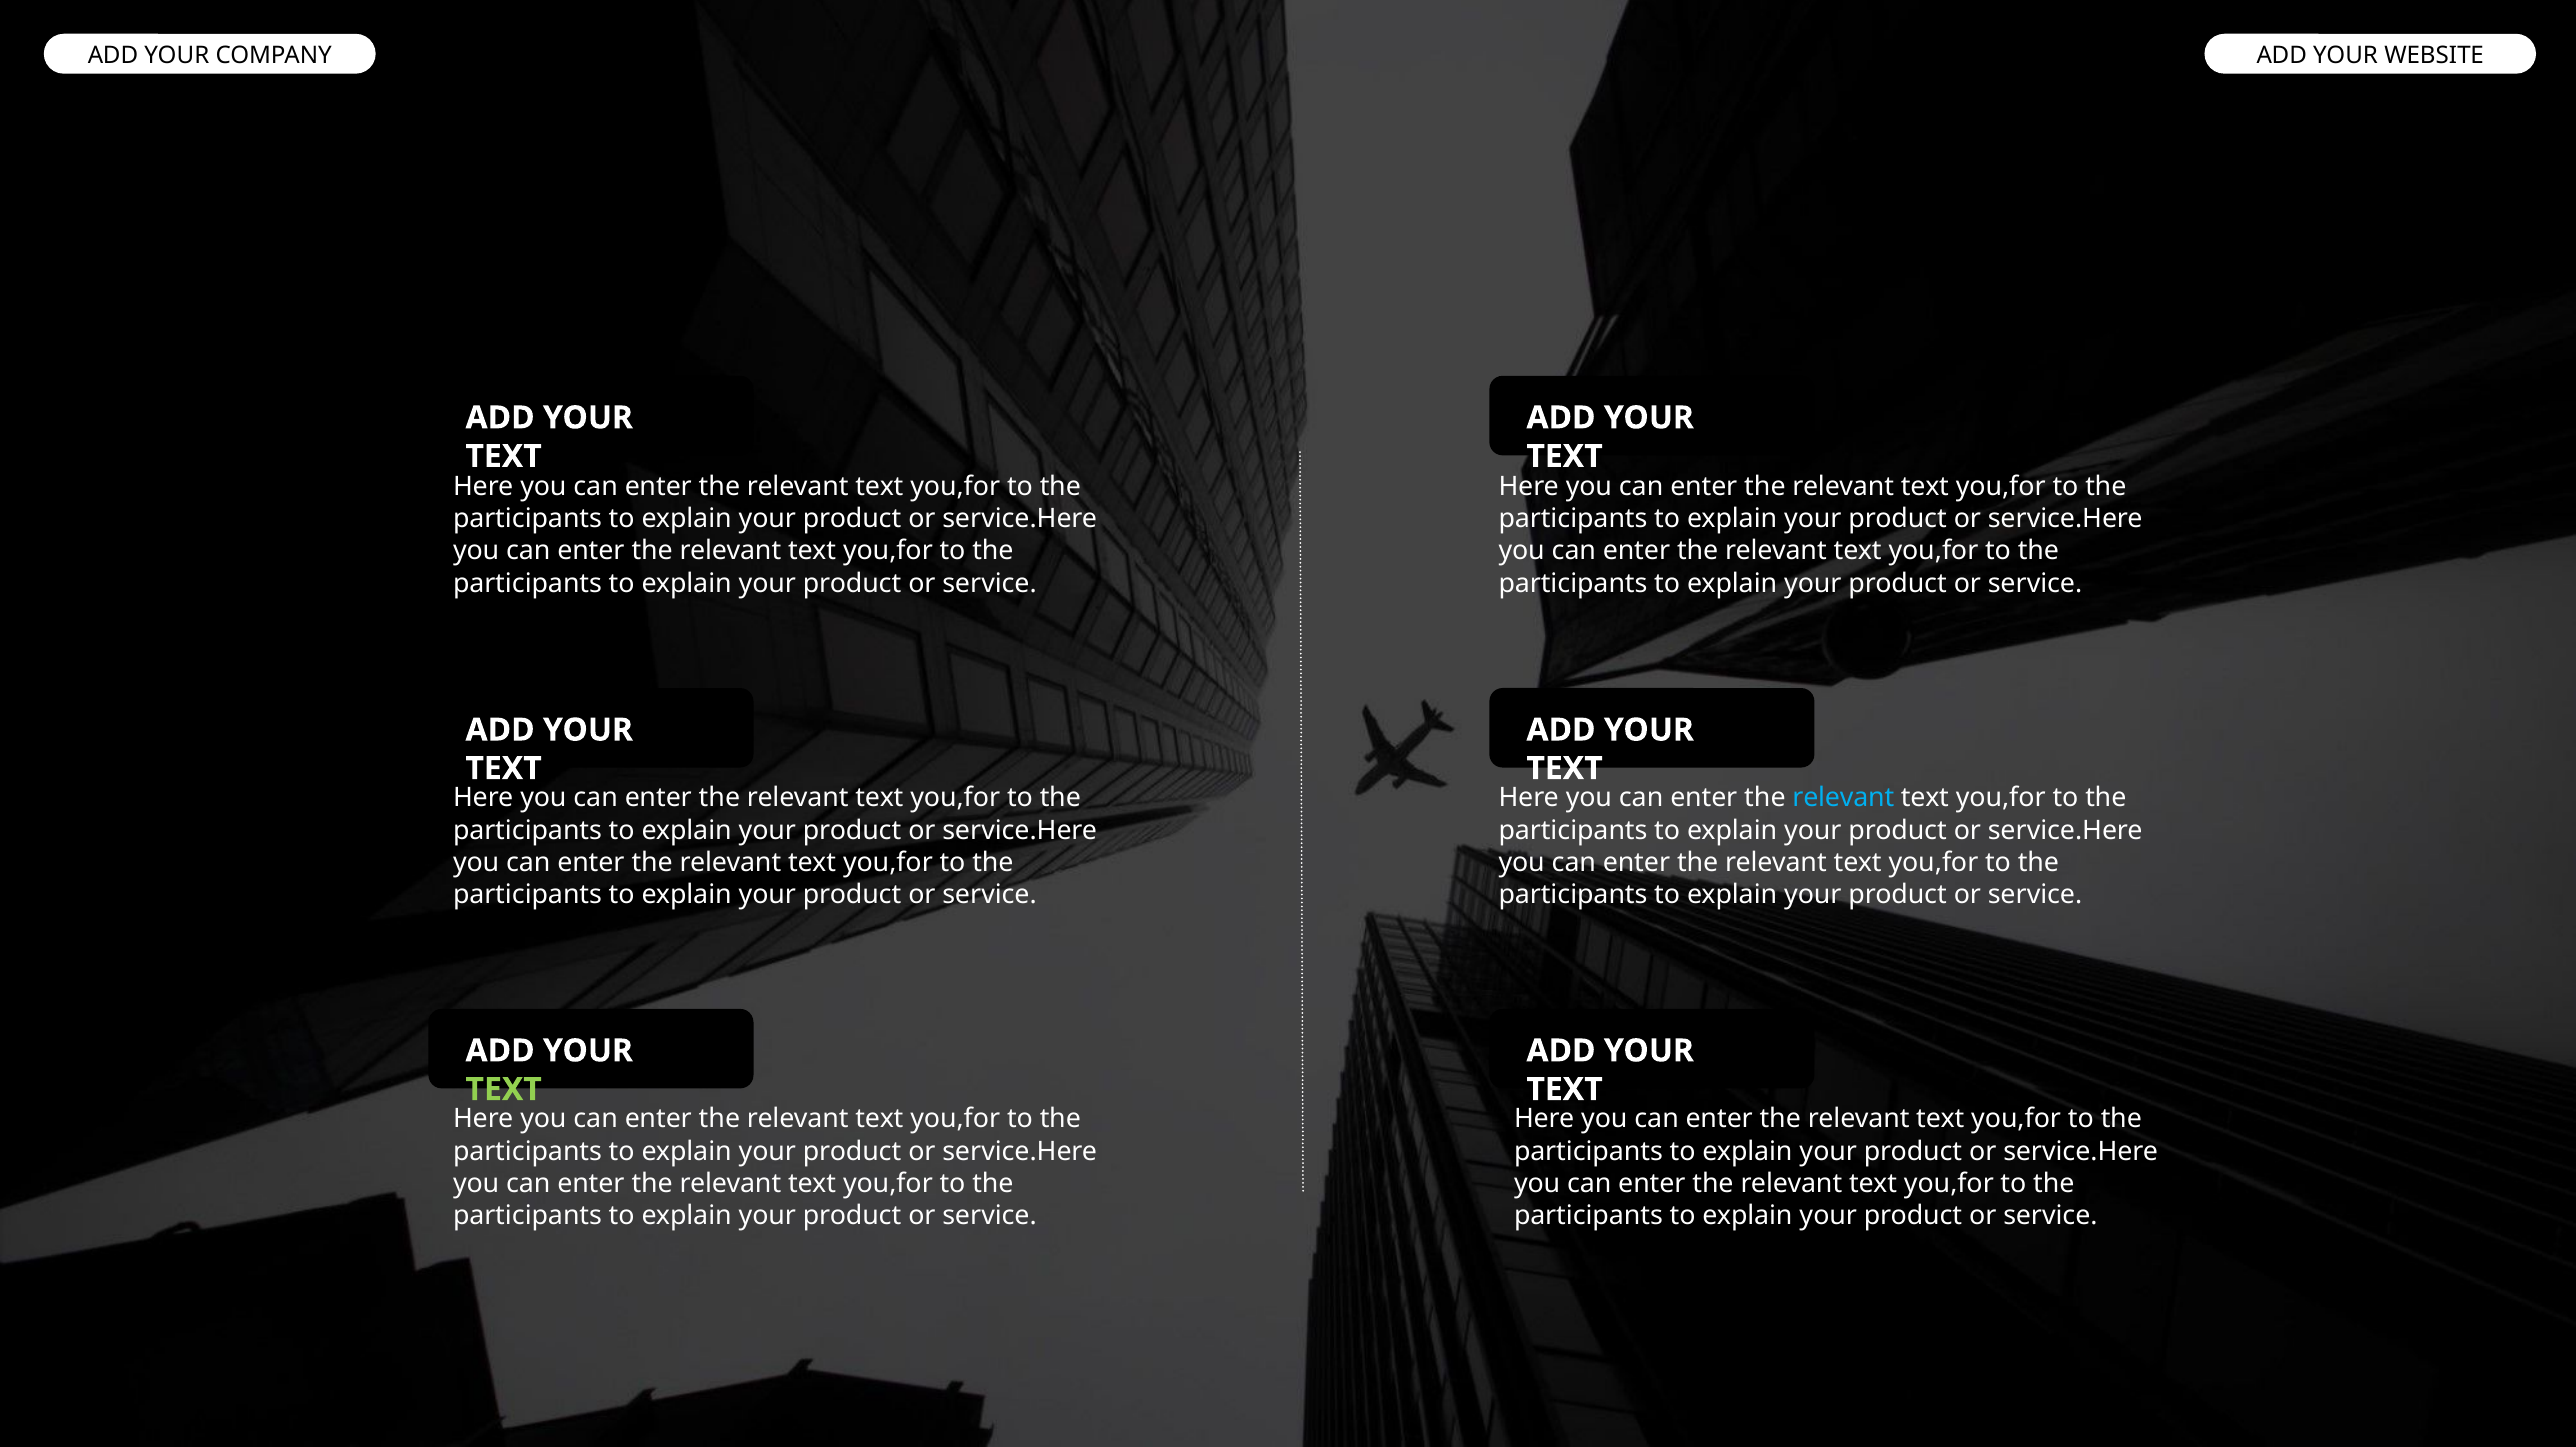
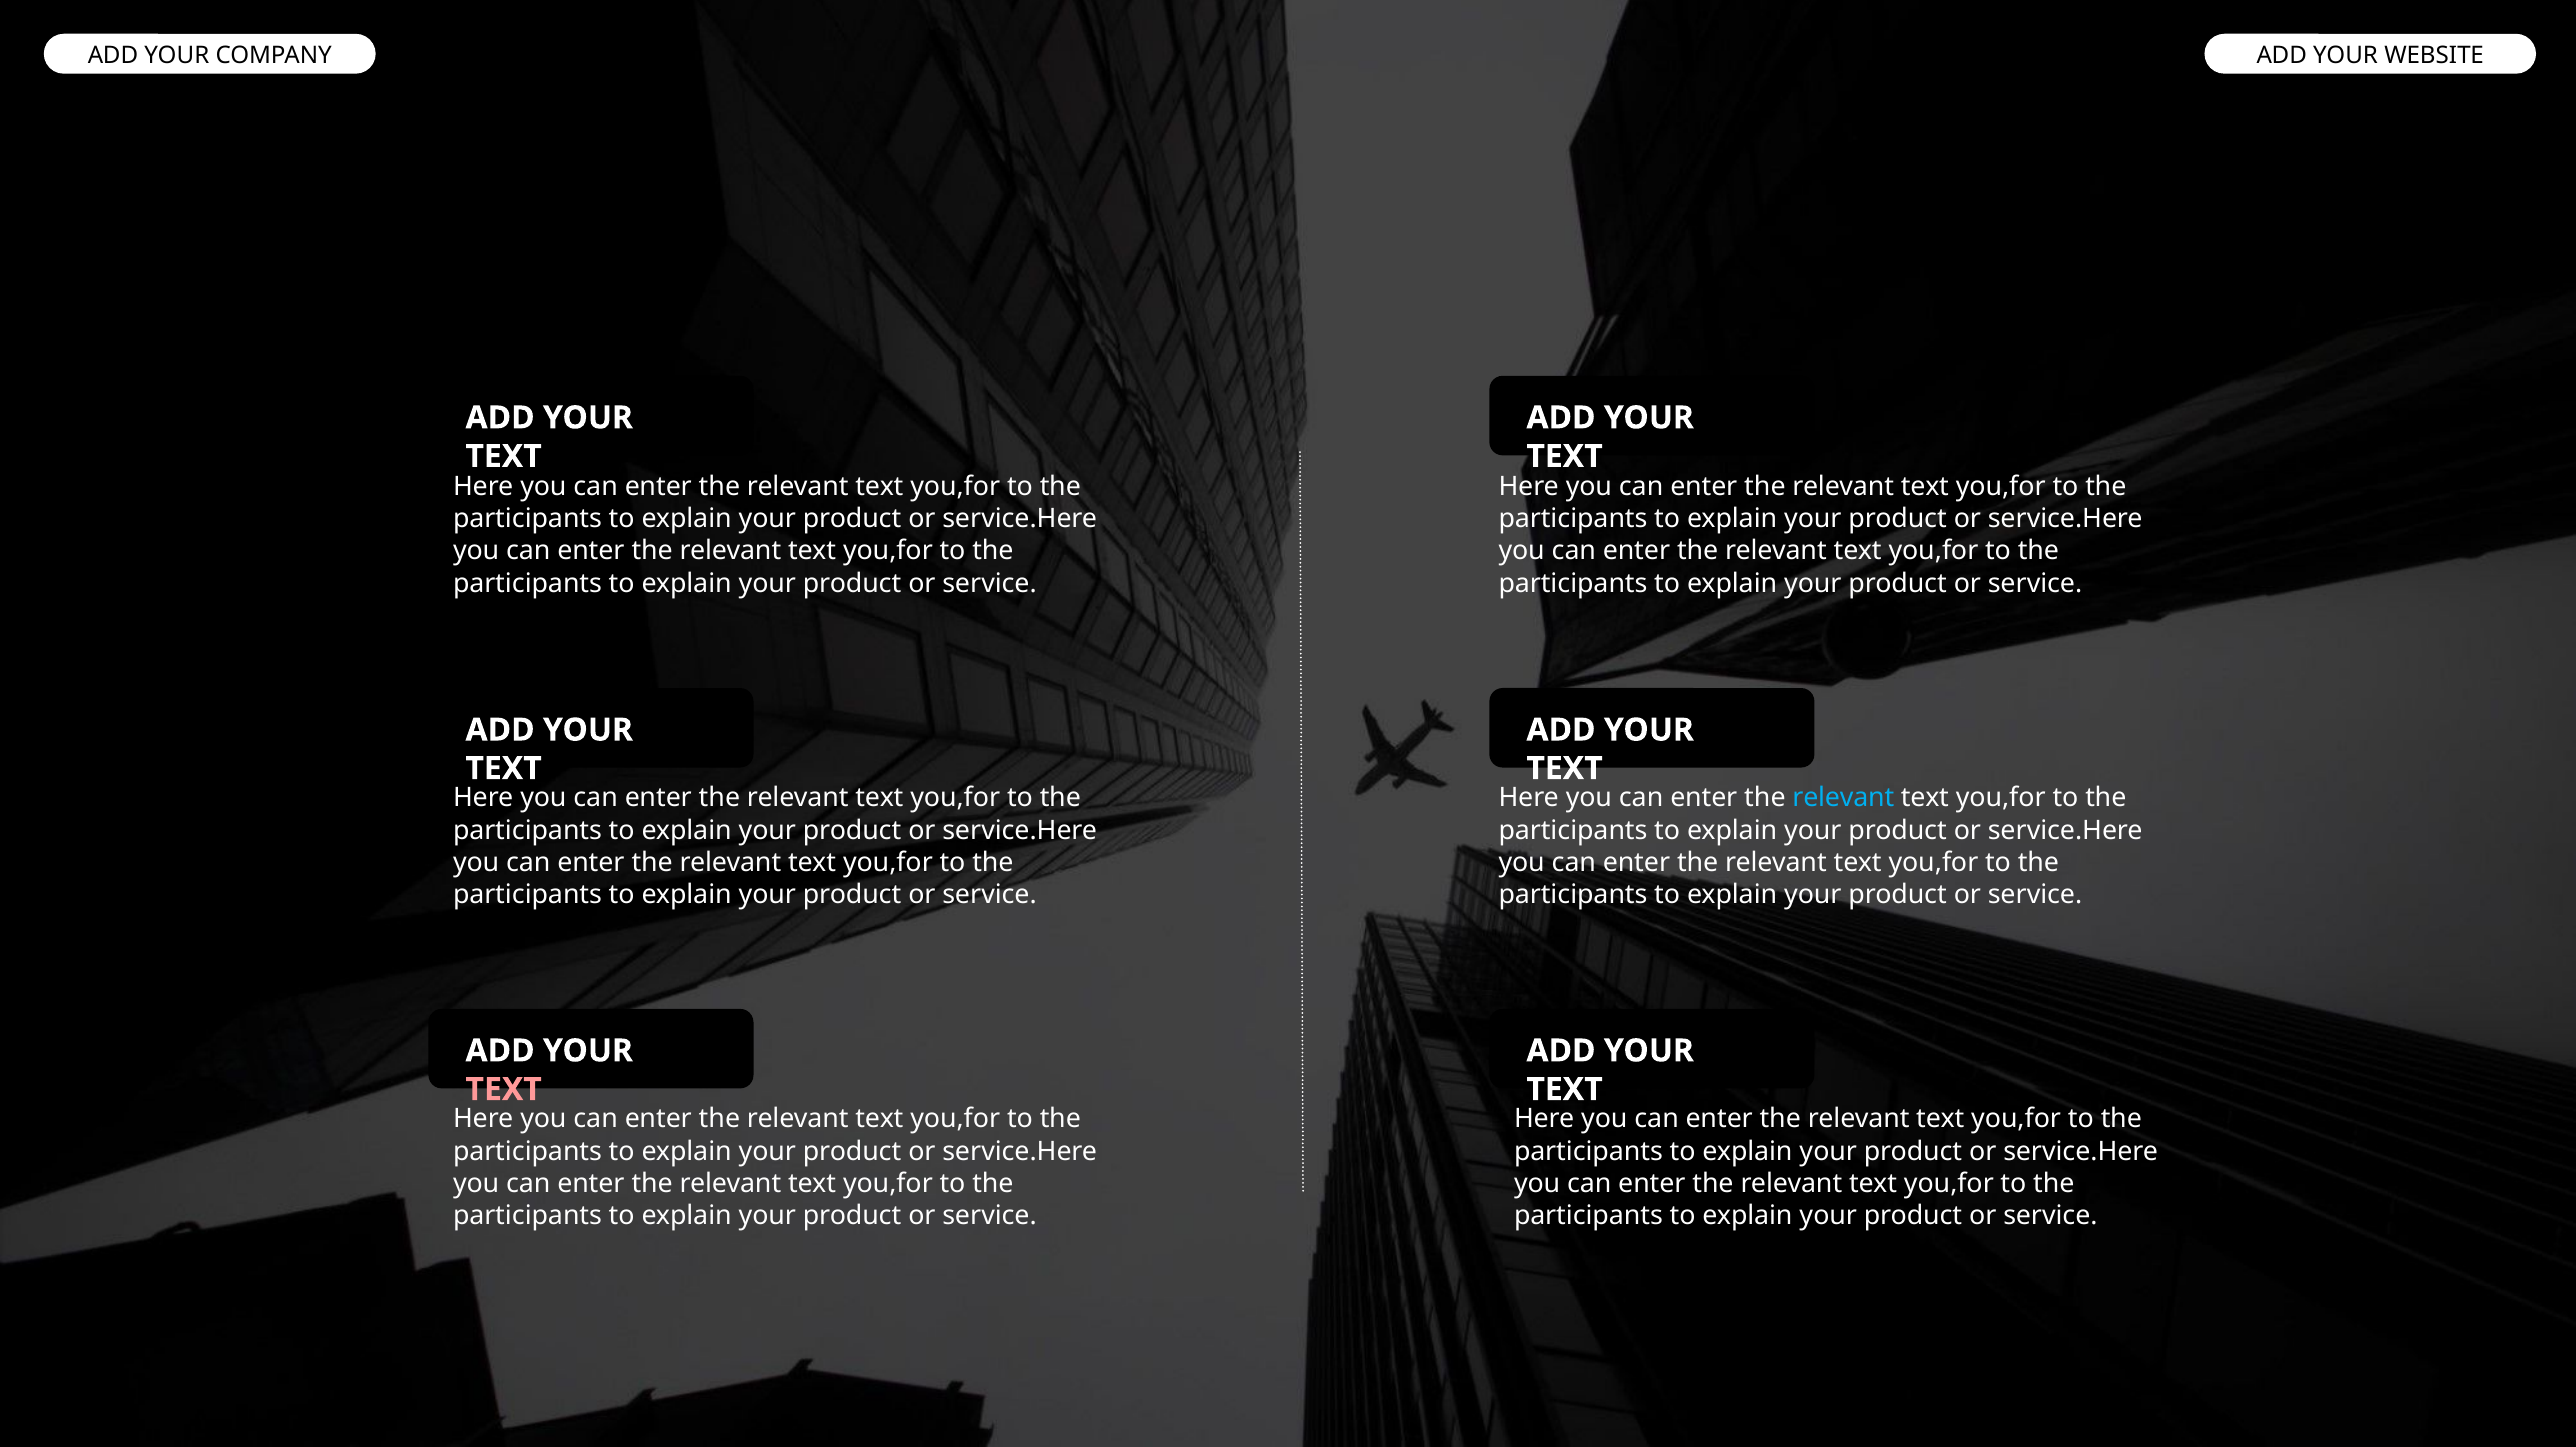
TEXT at (504, 1089) colour: light green -> pink
